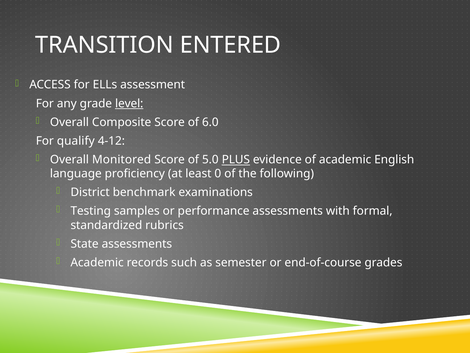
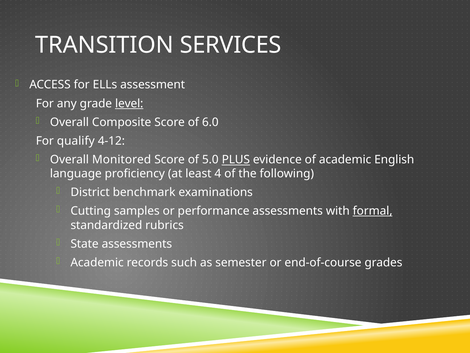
ENTERED: ENTERED -> SERVICES
0: 0 -> 4
Testing: Testing -> Cutting
formal underline: none -> present
